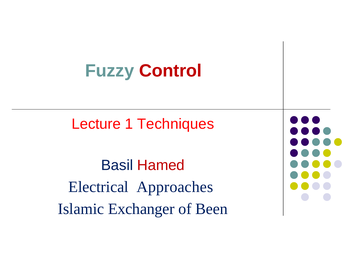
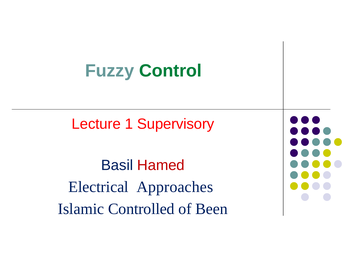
Control colour: red -> green
Techniques: Techniques -> Supervisory
Exchanger: Exchanger -> Controlled
